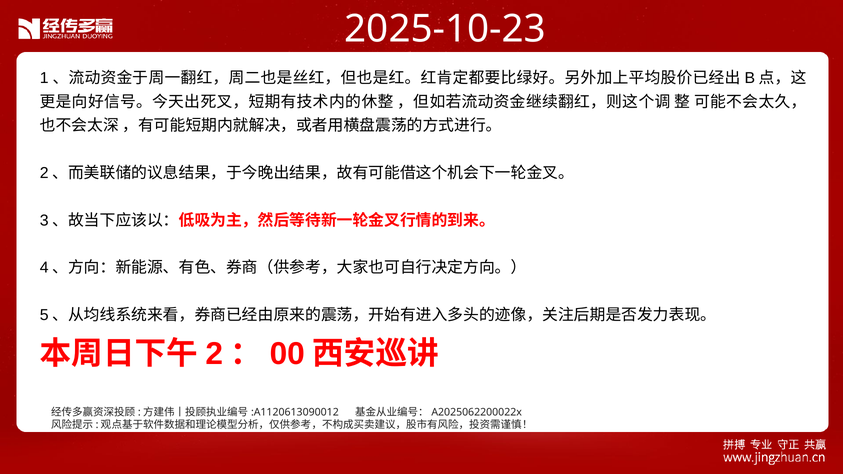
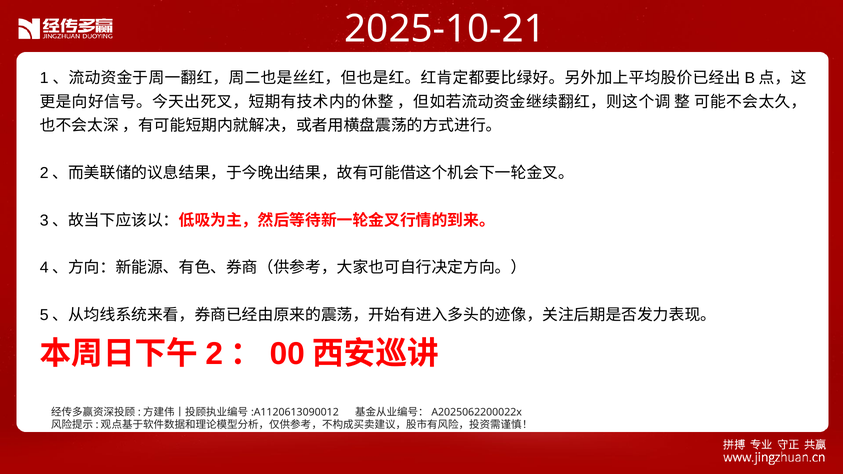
2025-10-23: 2025-10-23 -> 2025-10-21
